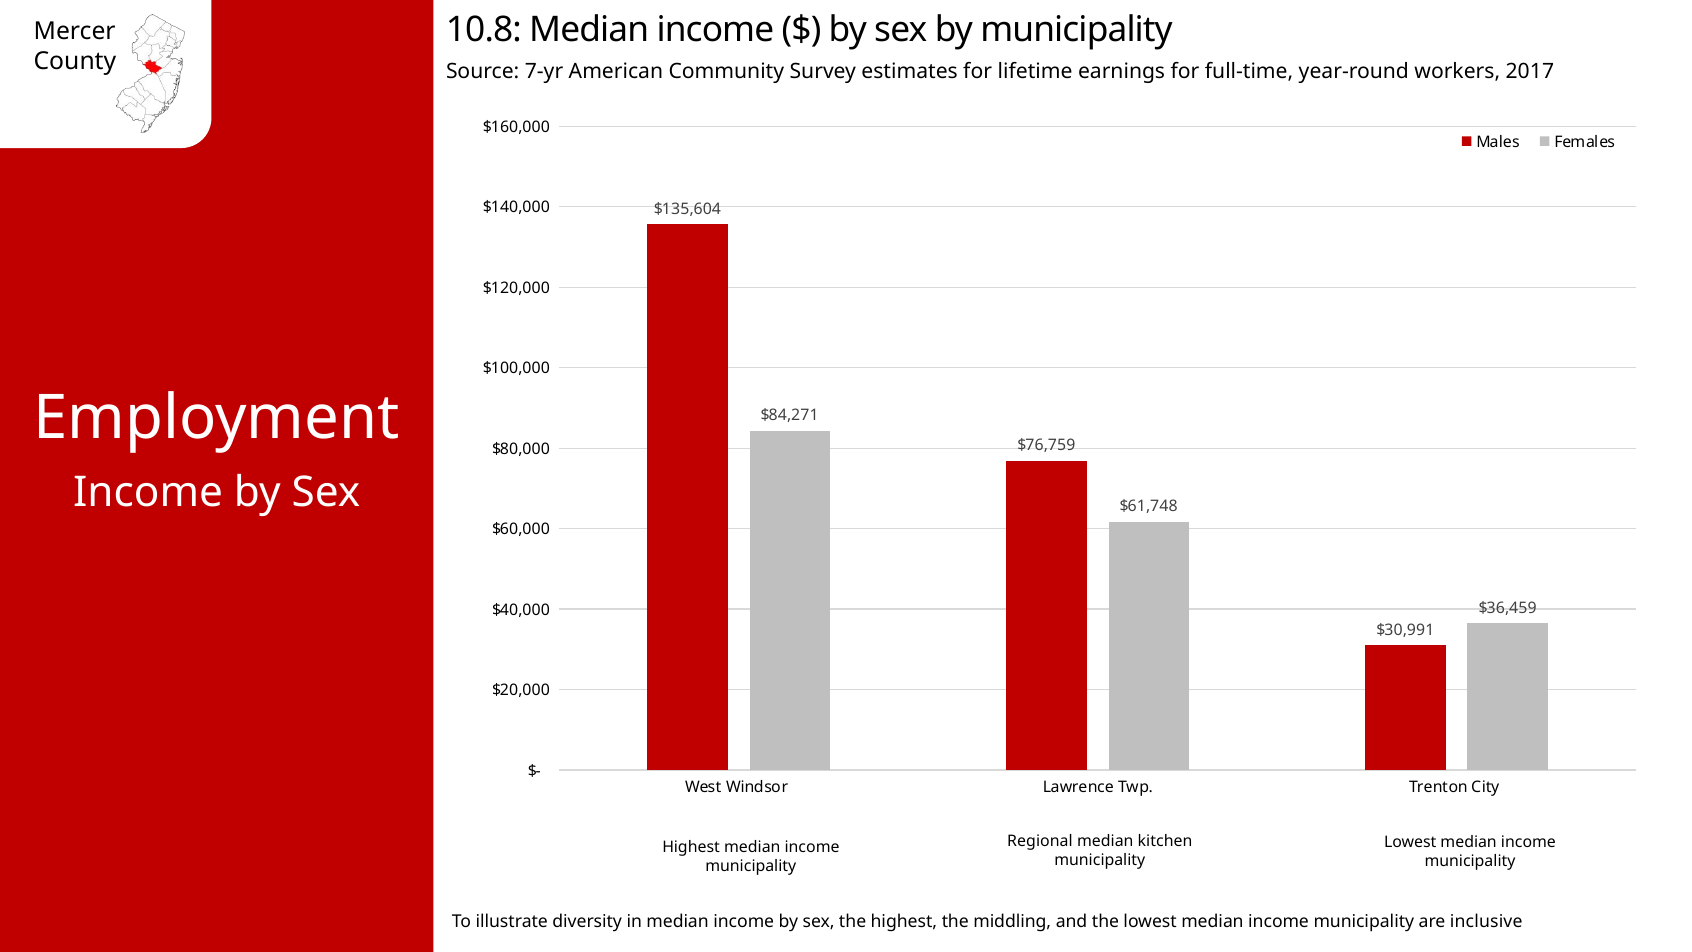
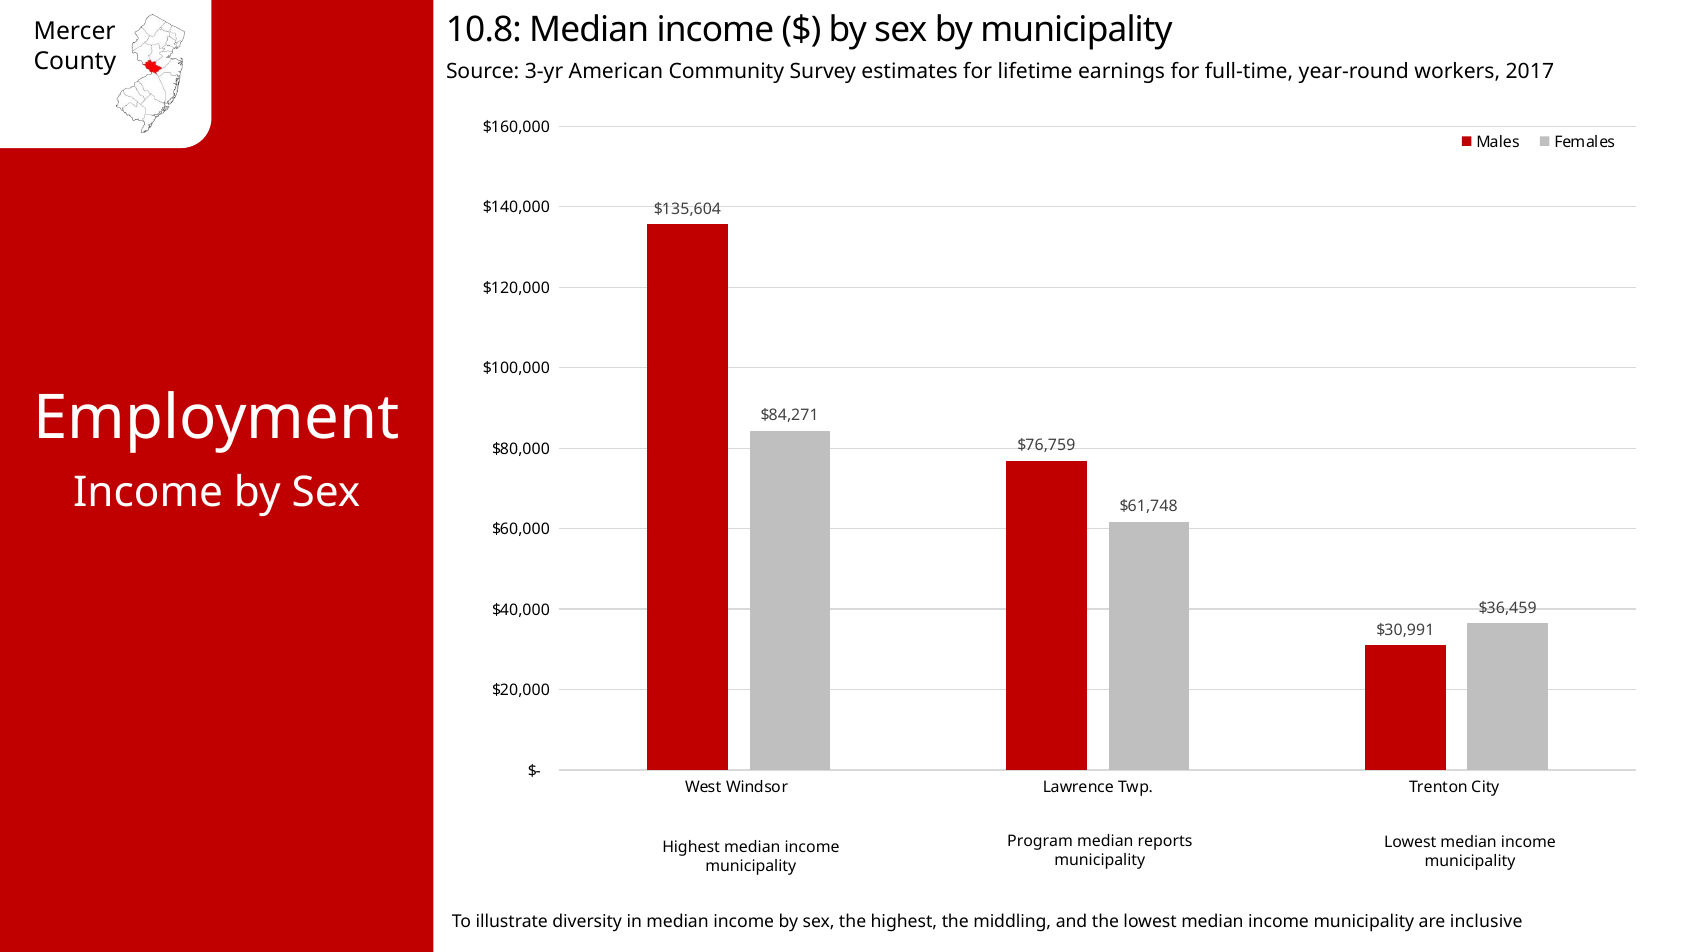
7-yr: 7-yr -> 3-yr
Regional: Regional -> Program
kitchen: kitchen -> reports
